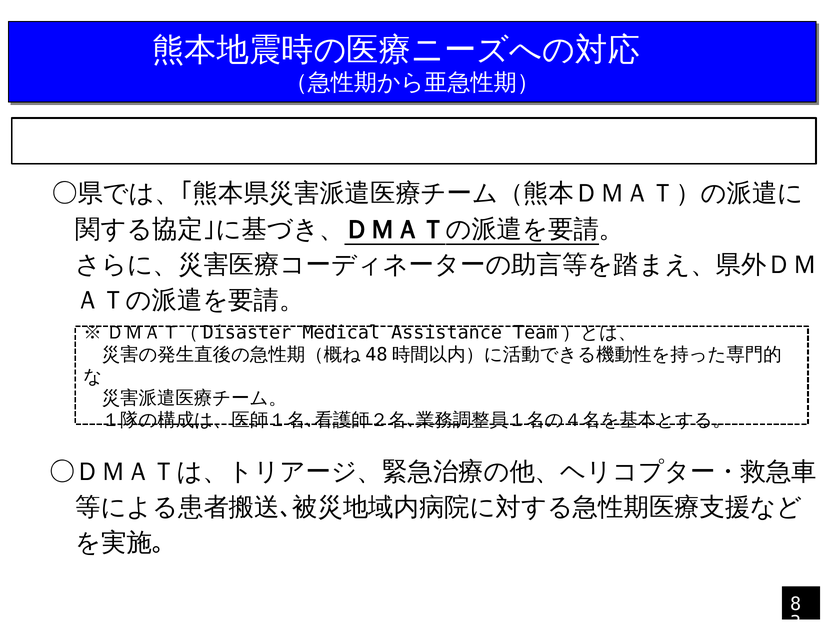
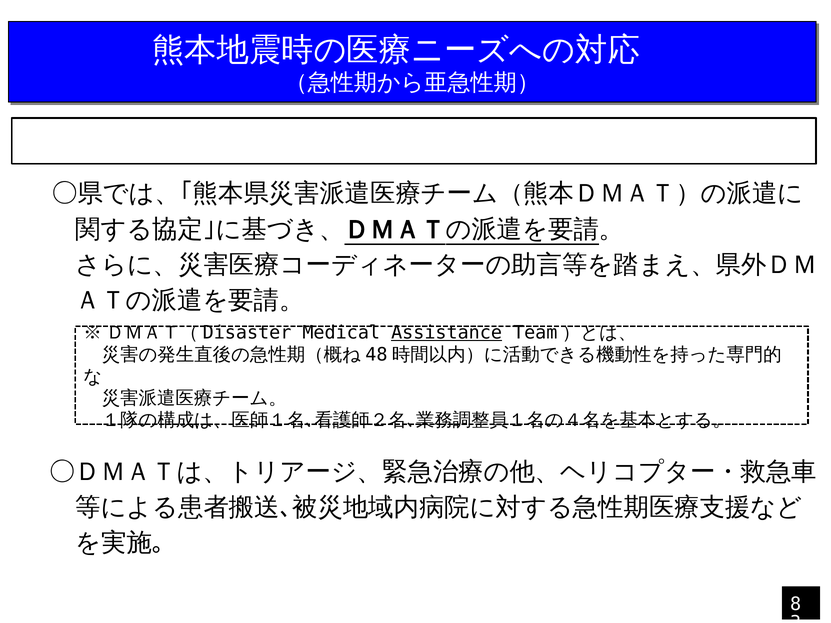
Assistance underline: none -> present
